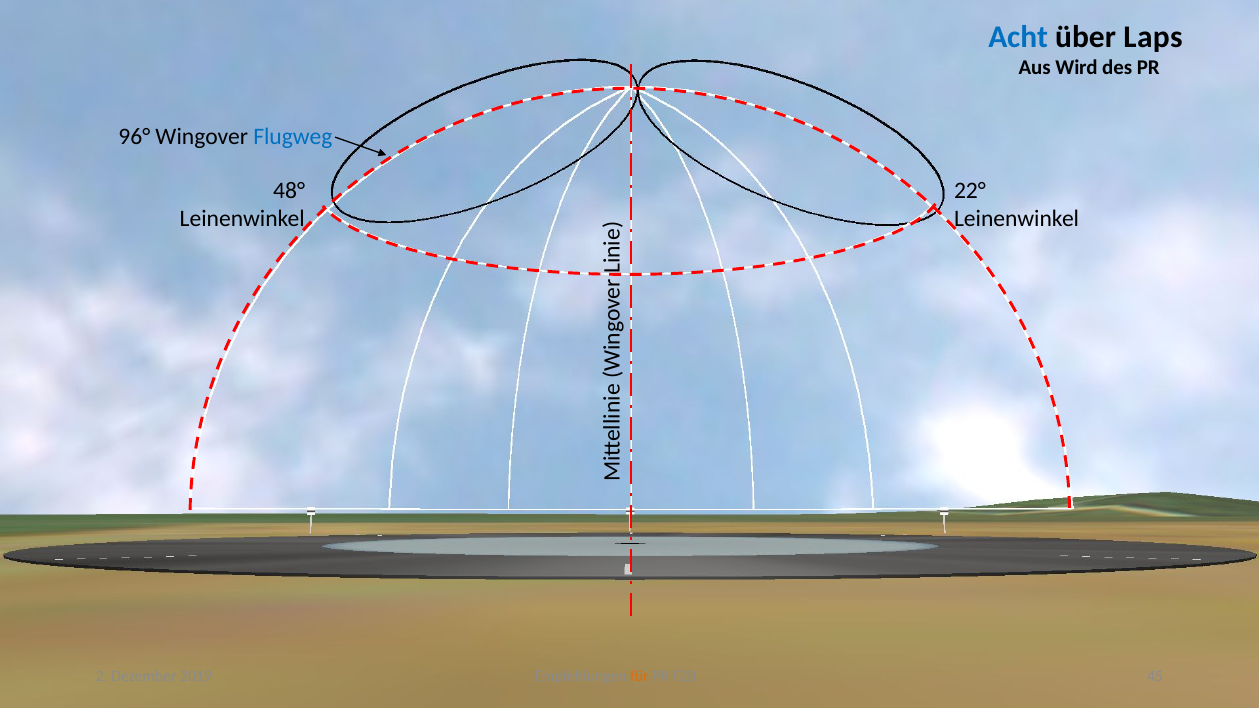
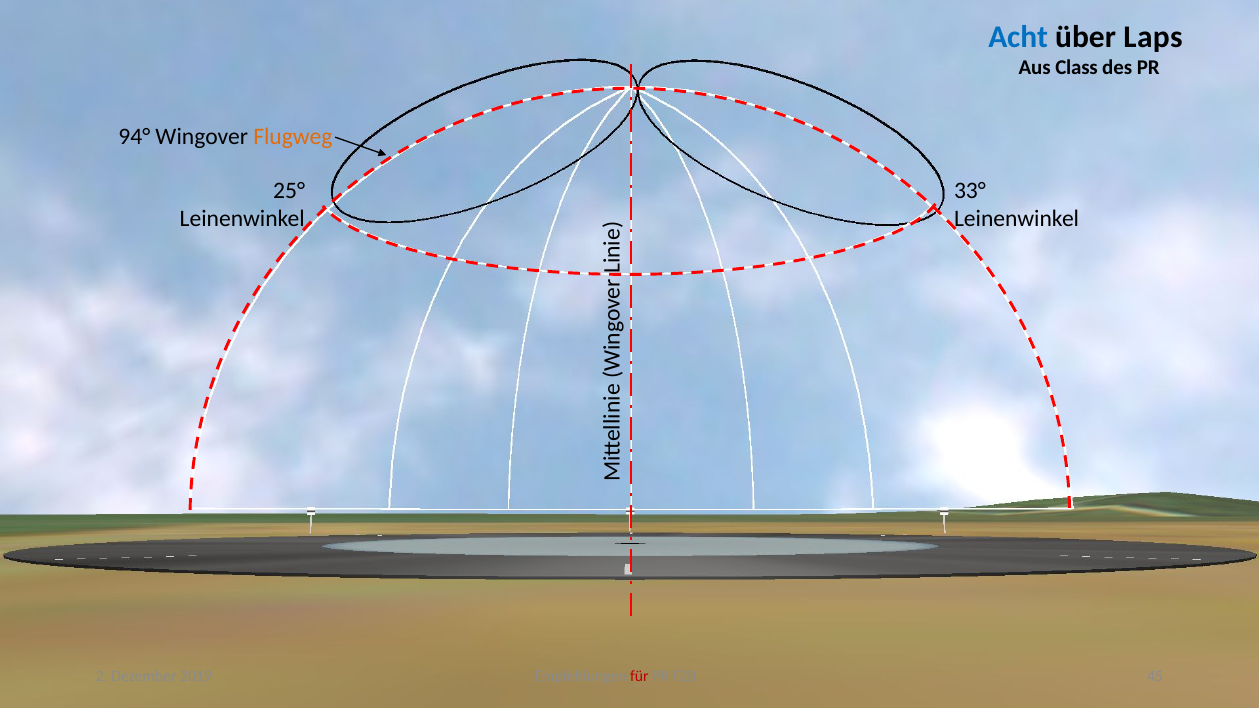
Wird: Wird -> Class
96°: 96° -> 94°
Flugweg colour: blue -> orange
48°: 48° -> 25°
22°: 22° -> 33°
für colour: orange -> red
